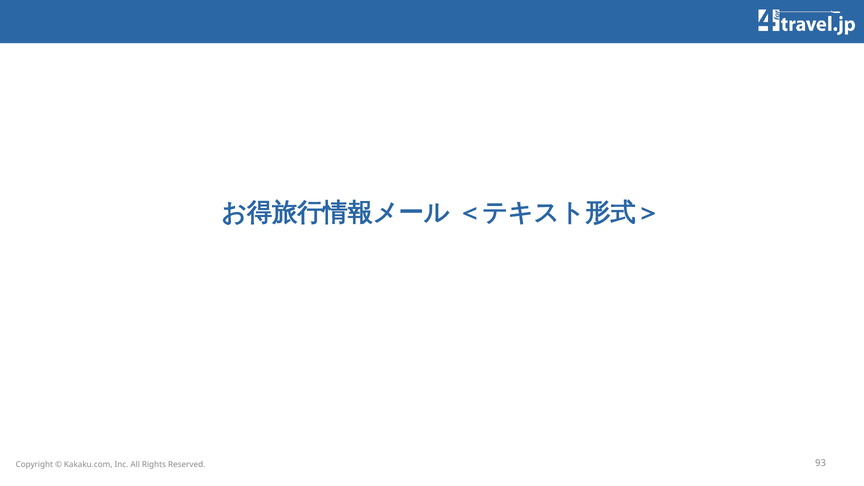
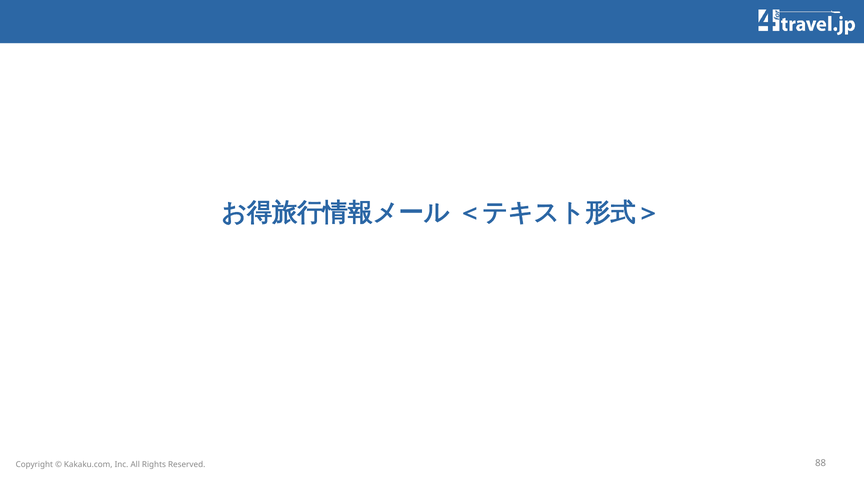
93: 93 -> 88
